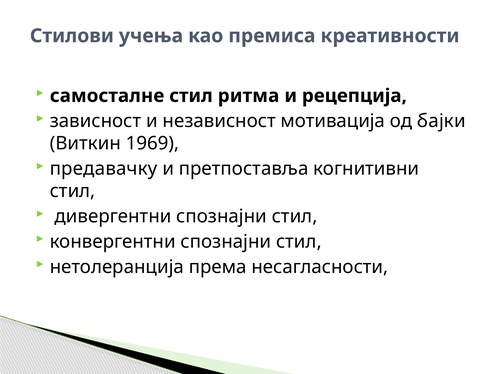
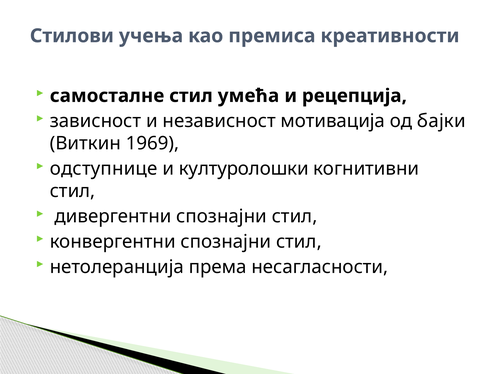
ритма: ритма -> умећа
предавачку: предавачку -> одступнице
претпоставља: претпоставља -> културолошки
